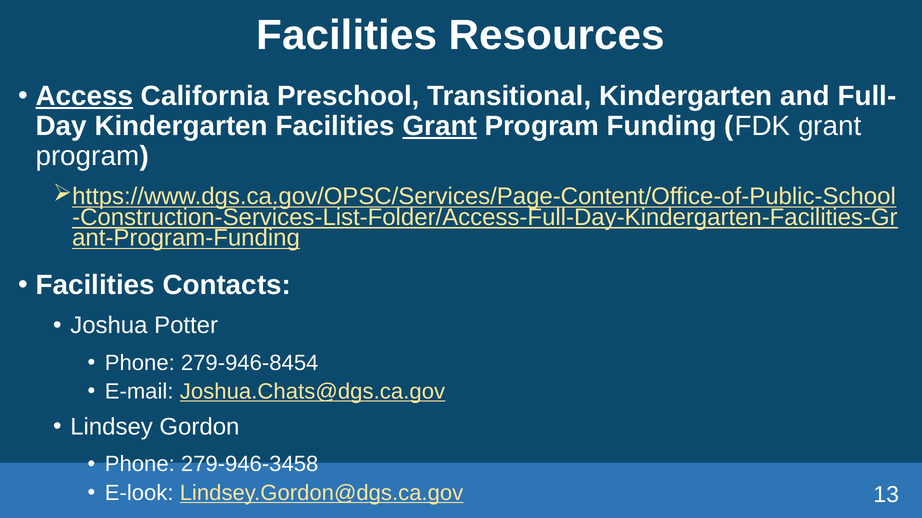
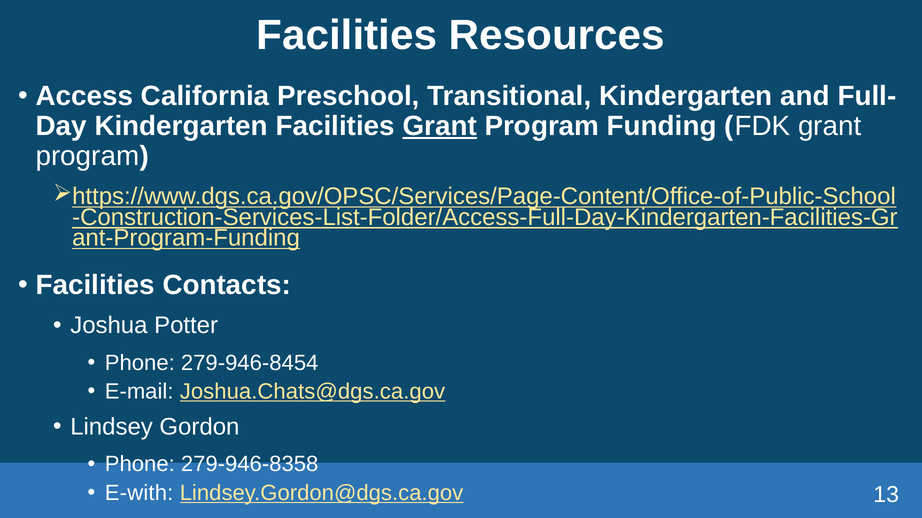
Access underline: present -> none
279-946-3458: 279-946-3458 -> 279-946-8358
E-look: E-look -> E-with
